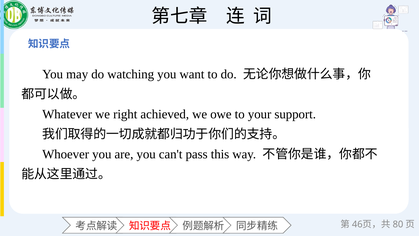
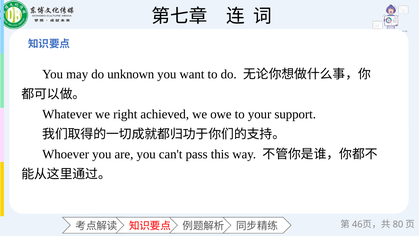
watching: watching -> unknown
